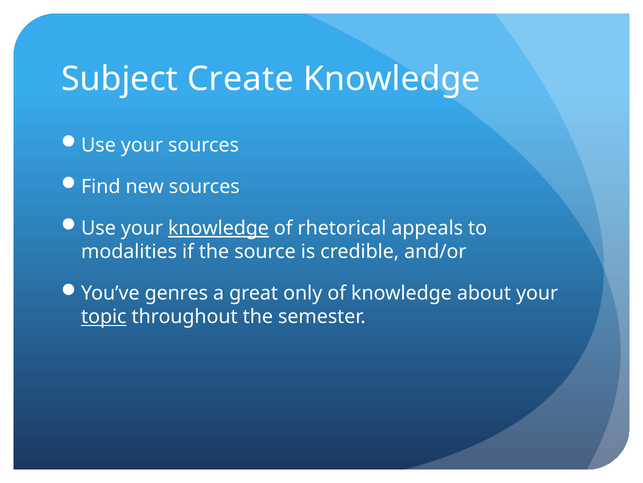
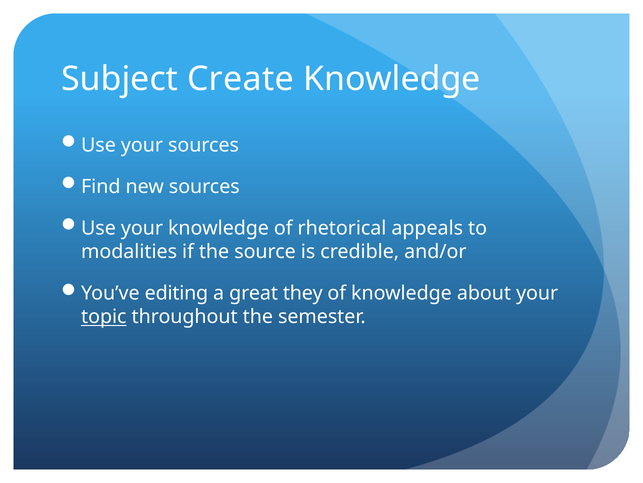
knowledge at (218, 228) underline: present -> none
genres: genres -> editing
only: only -> they
